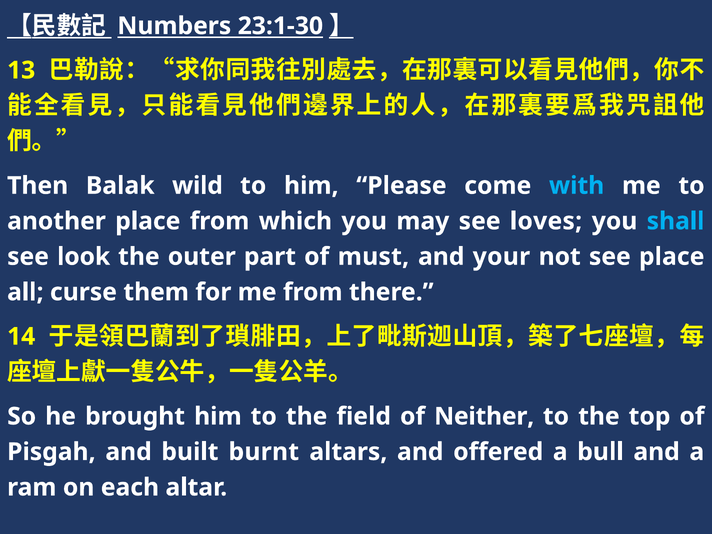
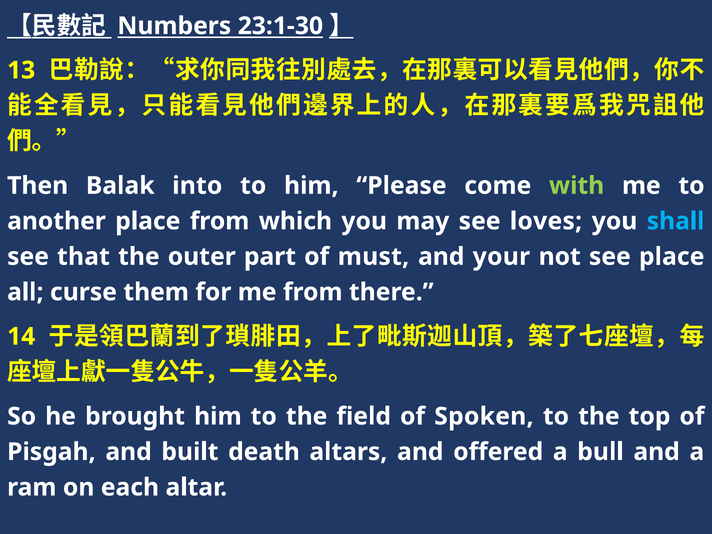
wild: wild -> into
with colour: light blue -> light green
look: look -> that
Neither: Neither -> Spoken
burnt: burnt -> death
